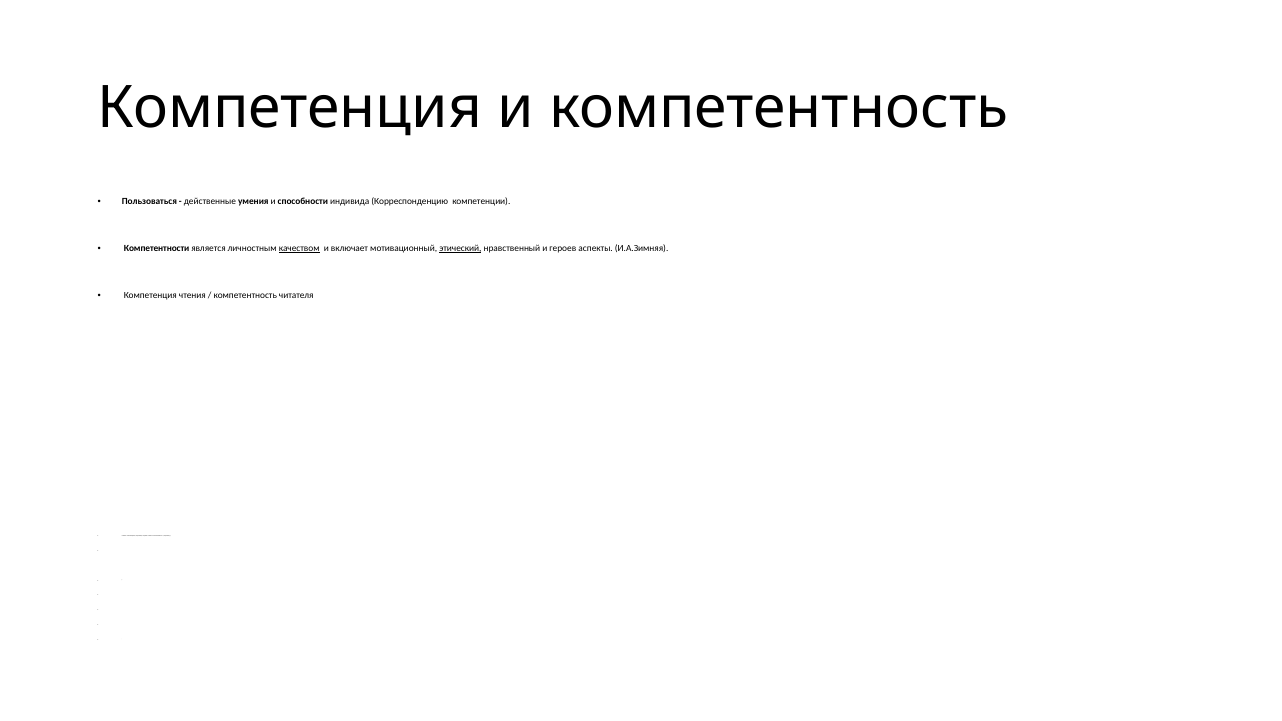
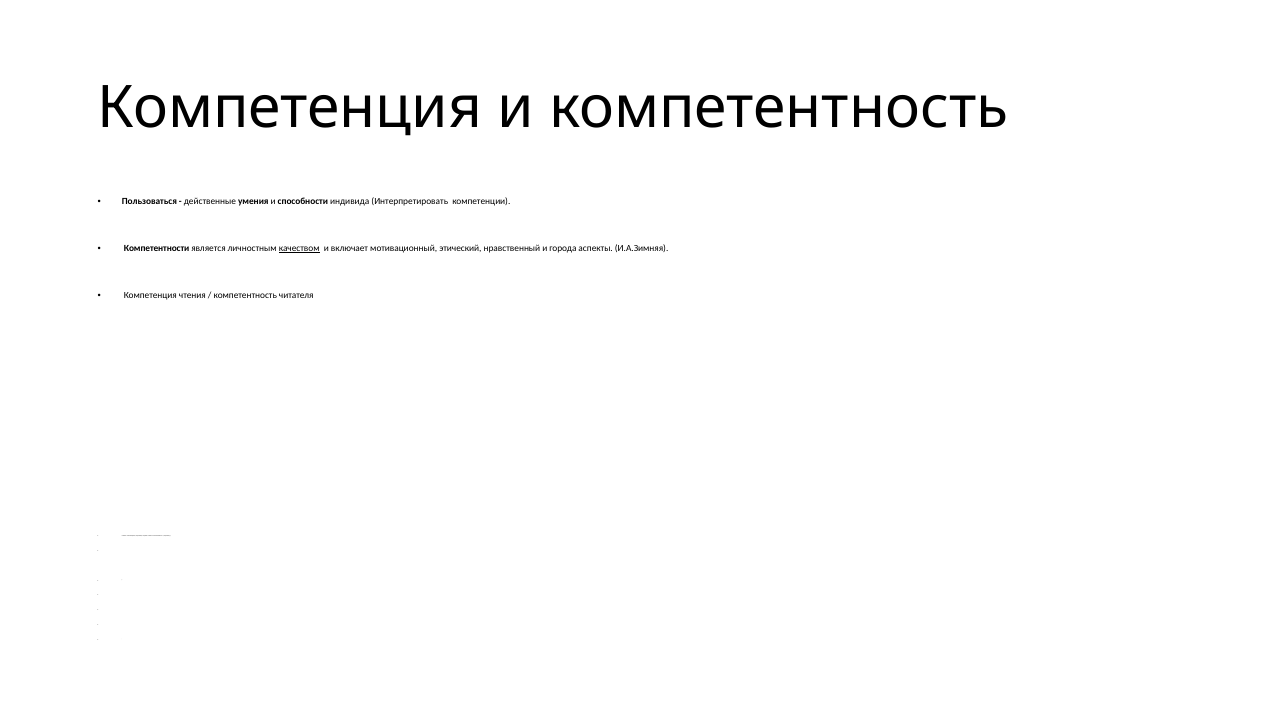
Корреспонденцию: Корреспонденцию -> Интерпретировать
этический underline: present -> none
героев: героев -> города
